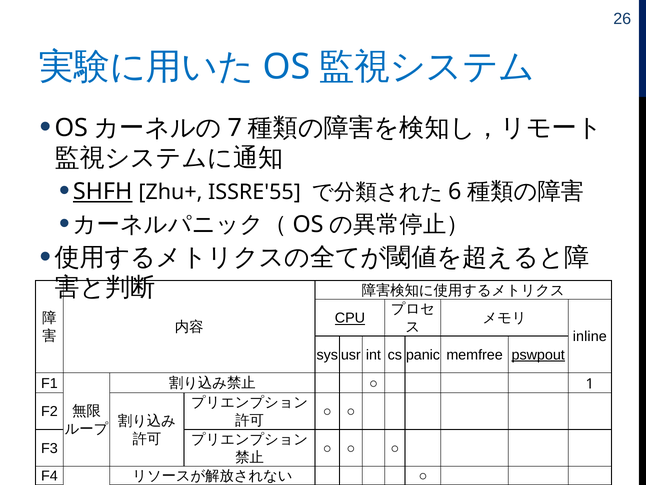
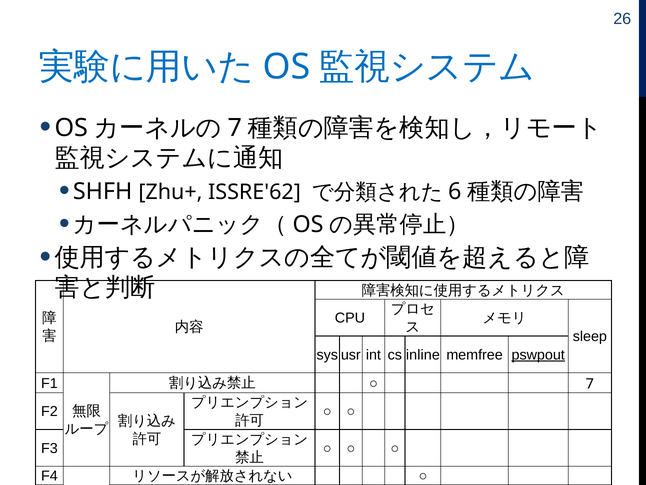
SHFH underline: present -> none
ISSRE'55: ISSRE'55 -> ISSRE'62
CPU underline: present -> none
inline: inline -> sleep
panic: panic -> inline
1 at (590, 384): 1 -> 7
